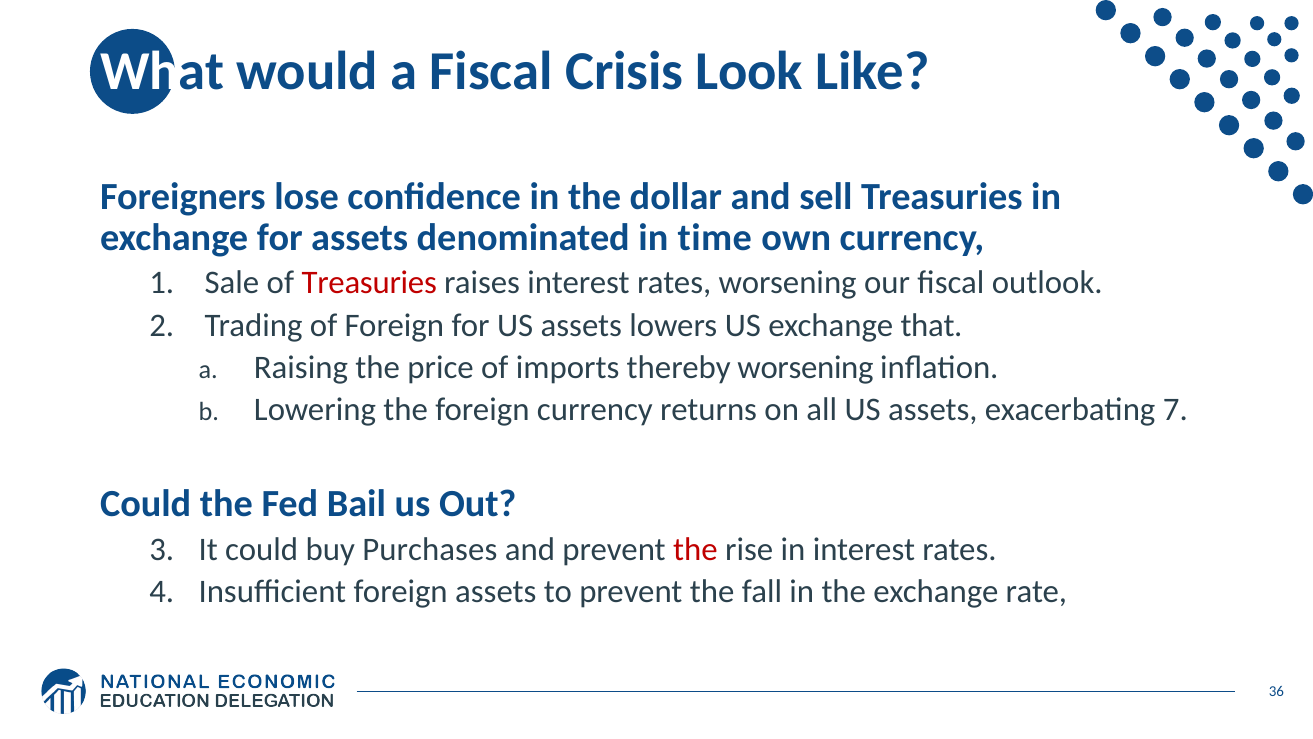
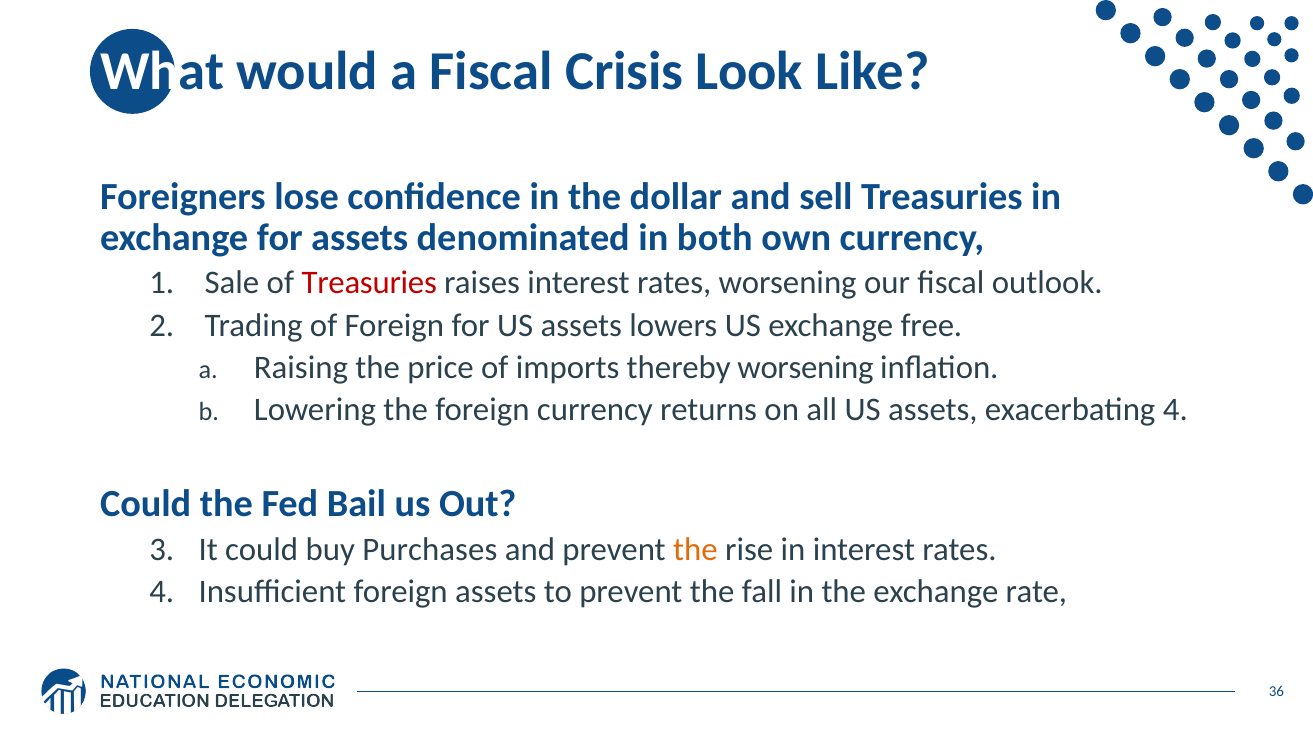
time: time -> both
that: that -> free
exacerbating 7: 7 -> 4
the at (695, 549) colour: red -> orange
